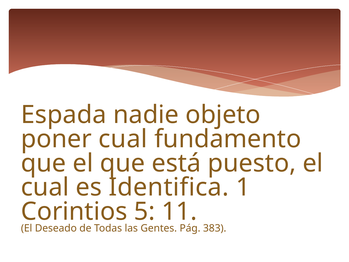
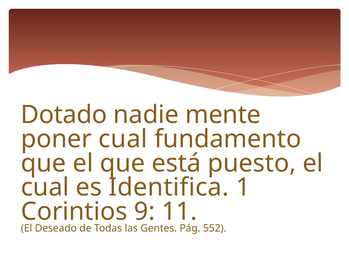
Espada: Espada -> Dotado
objeto: objeto -> mente
5: 5 -> 9
383: 383 -> 552
